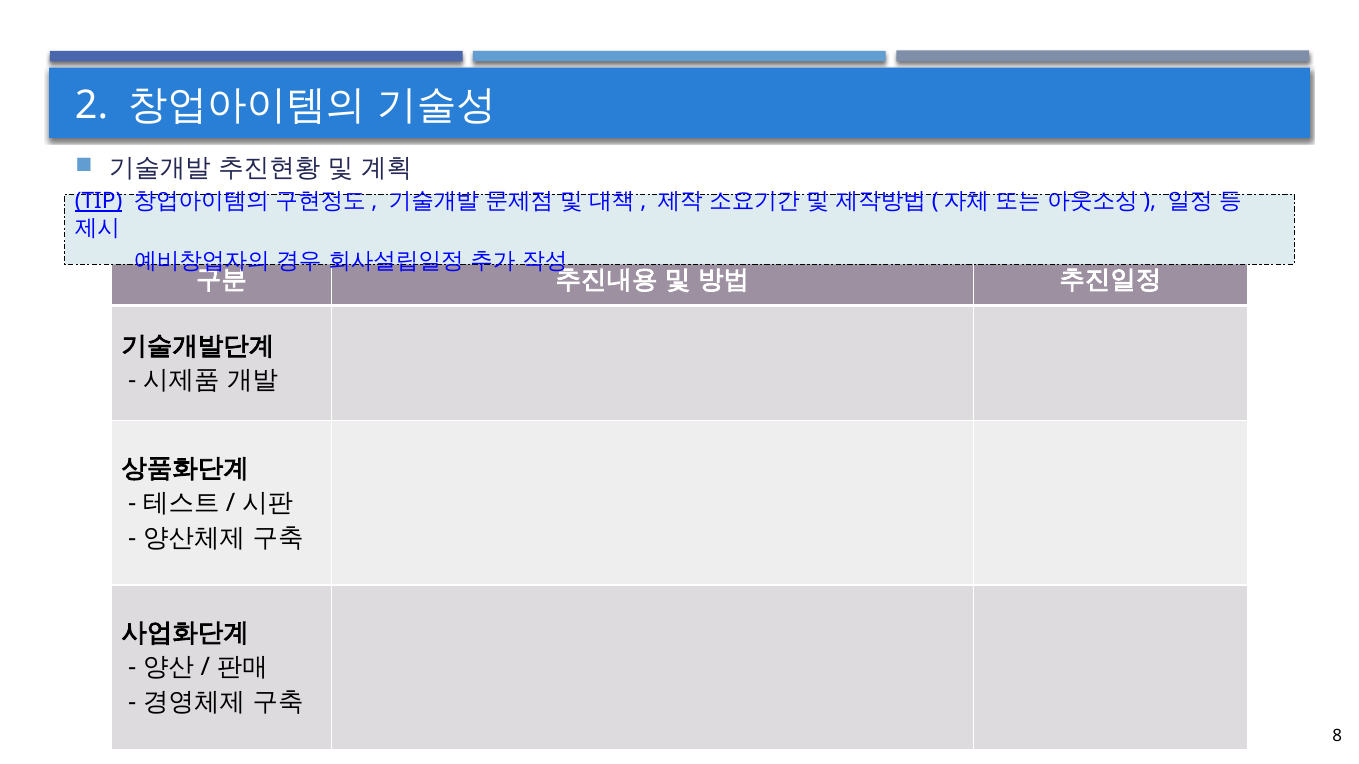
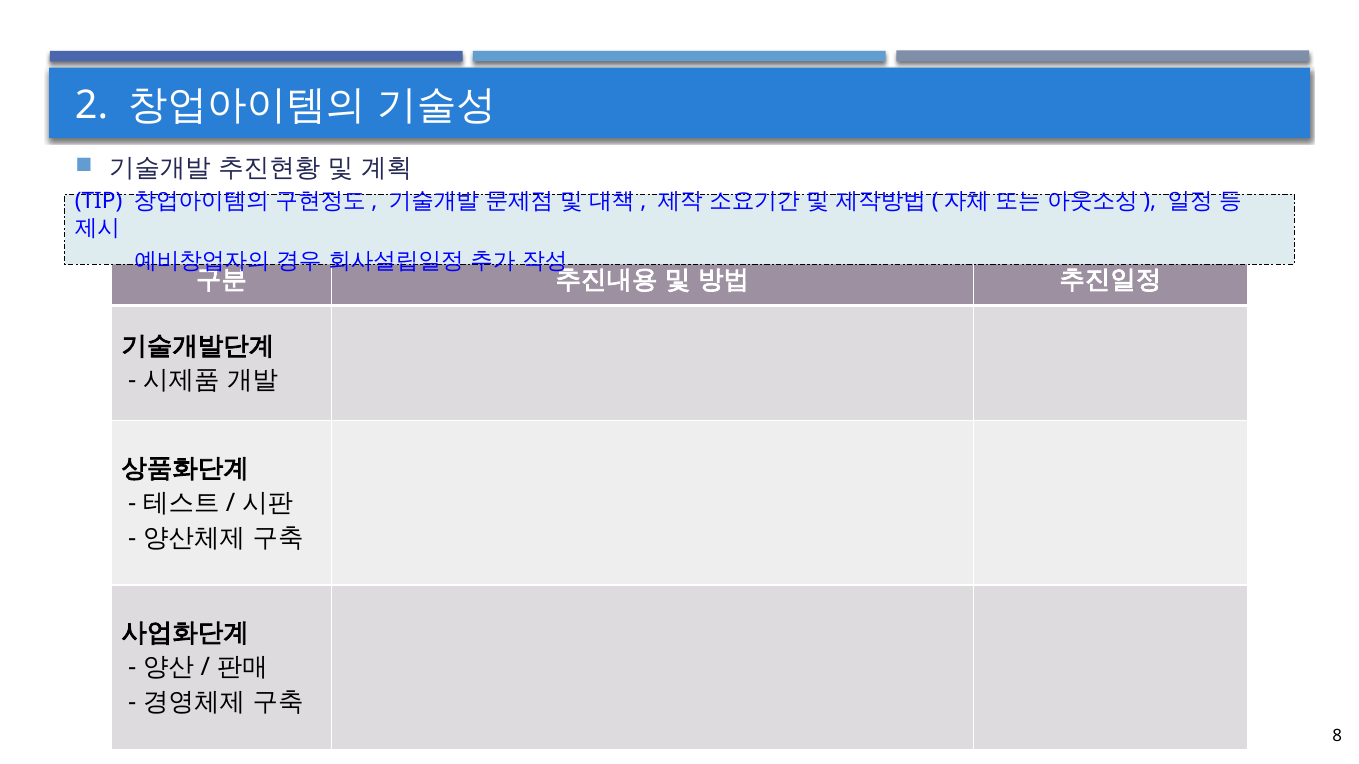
TIP underline: present -> none
